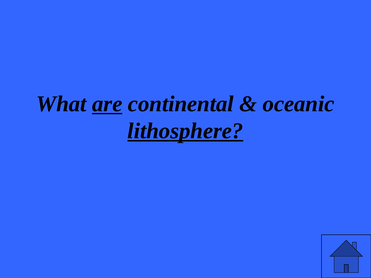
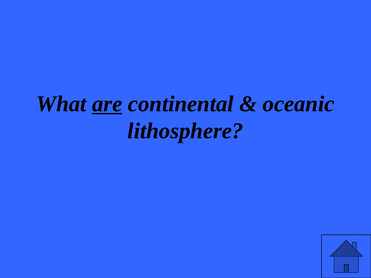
lithosphere underline: present -> none
